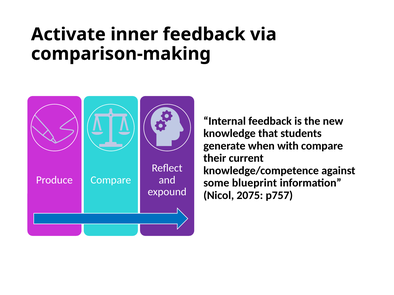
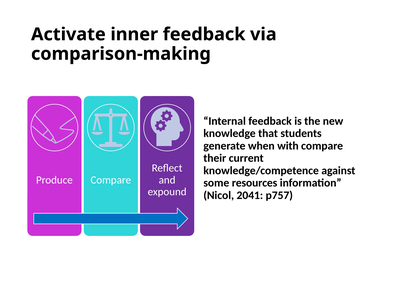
blueprint: blueprint -> resources
2075: 2075 -> 2041
